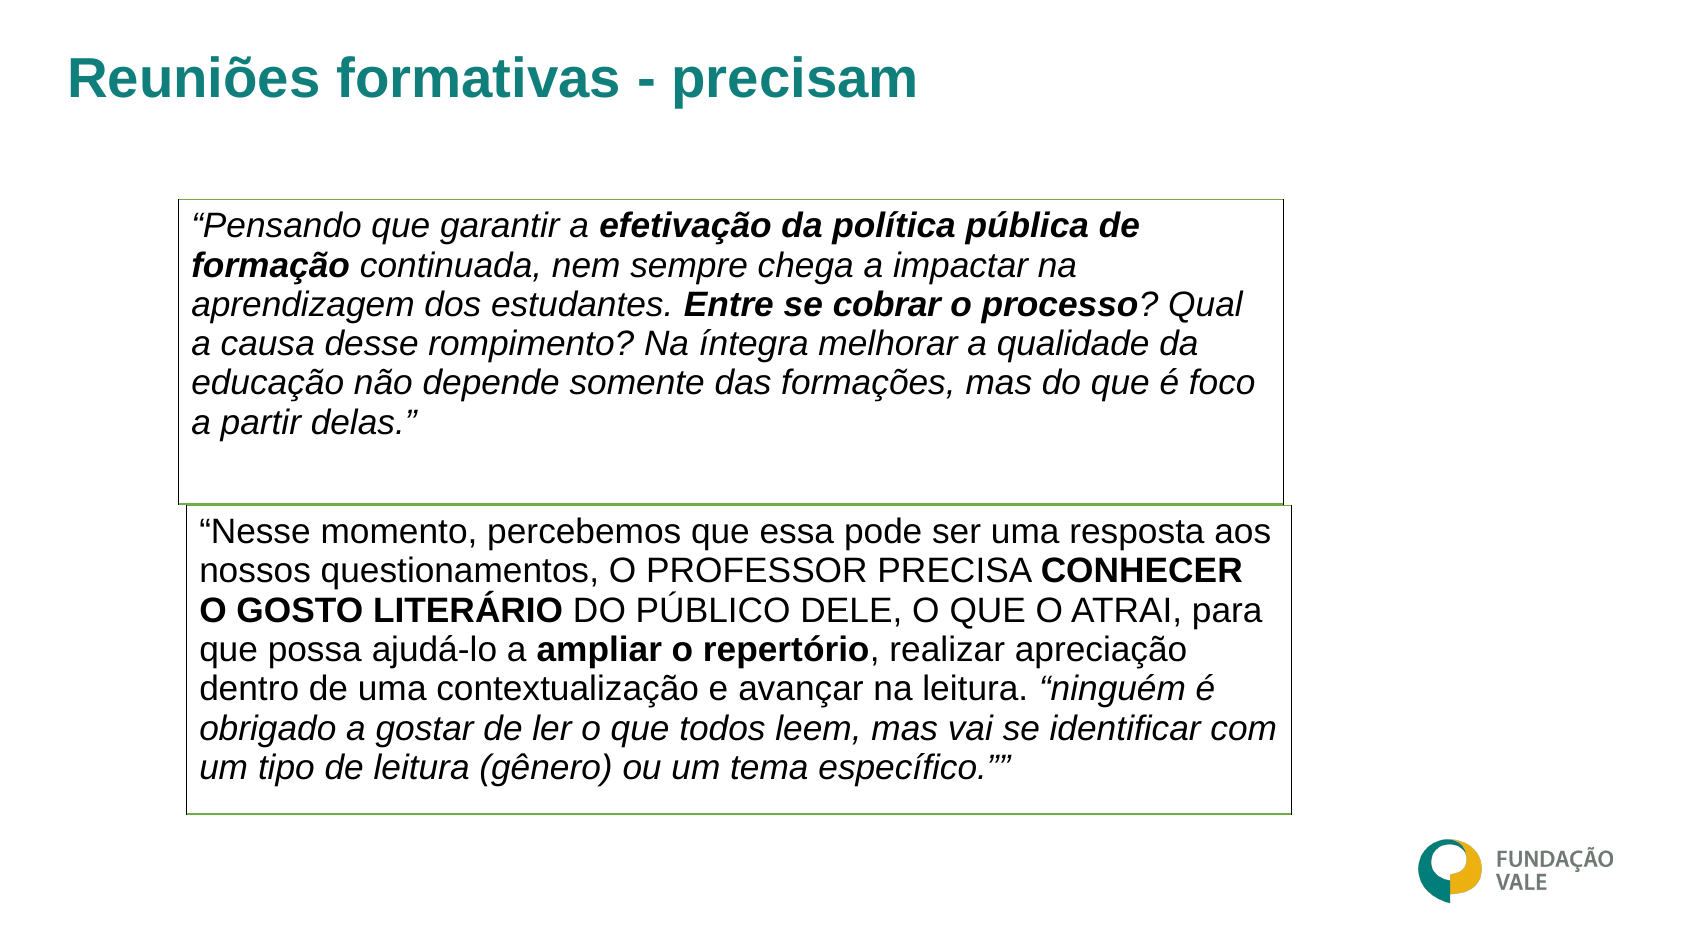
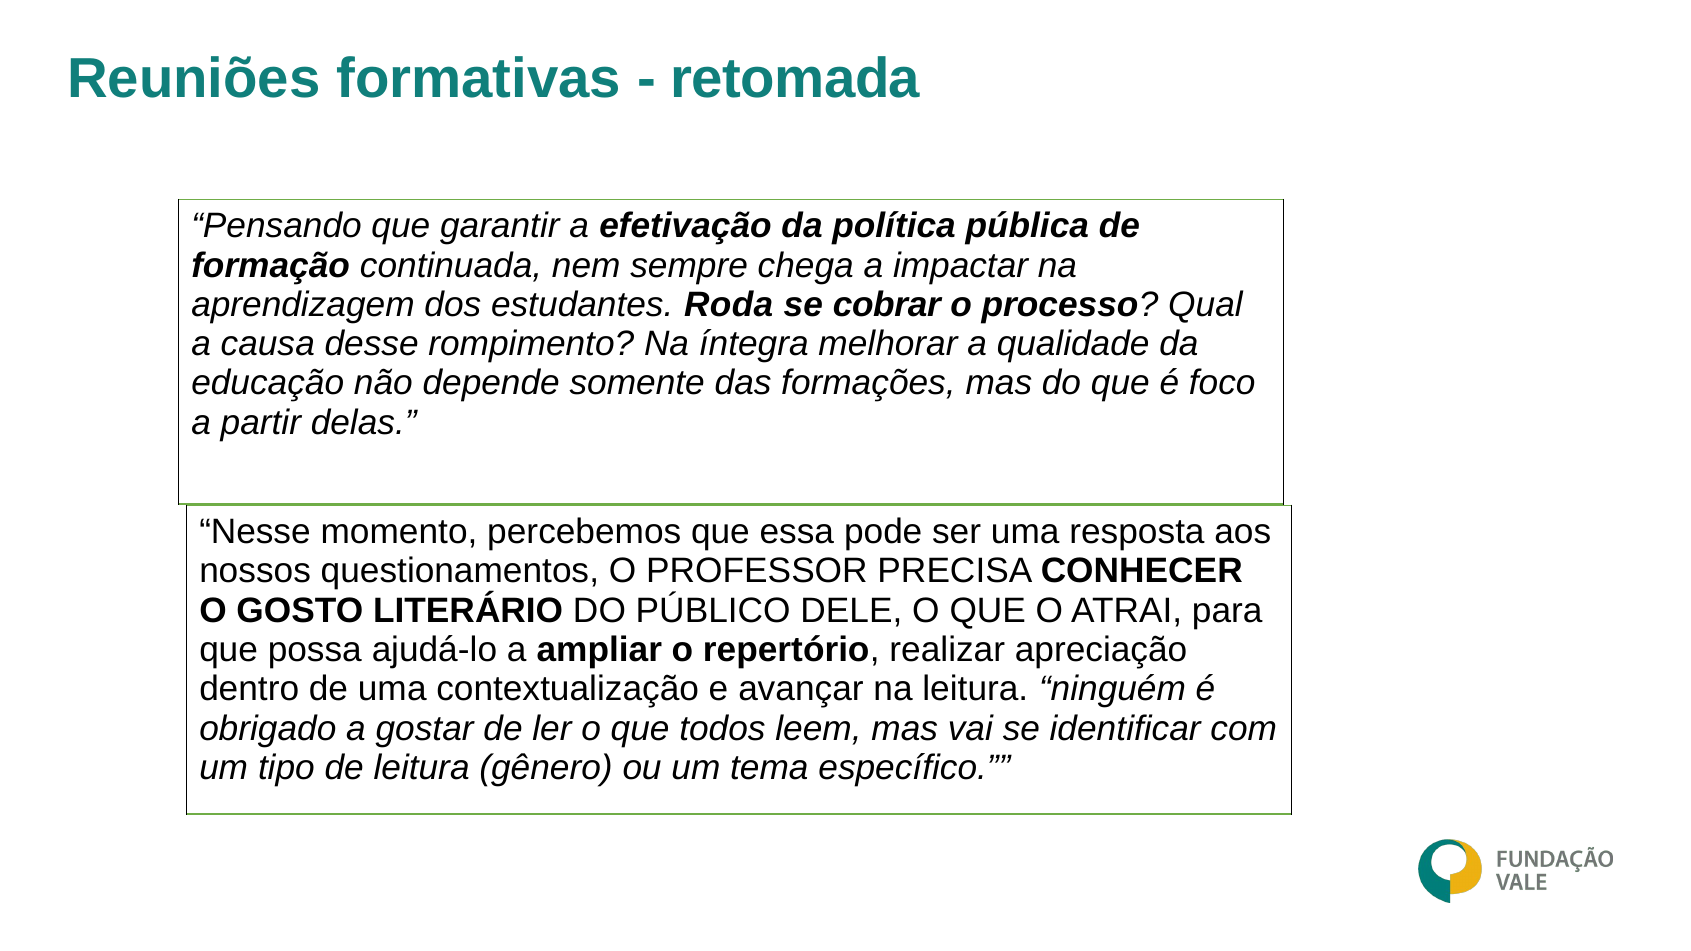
precisam: precisam -> retomada
Entre: Entre -> Roda
